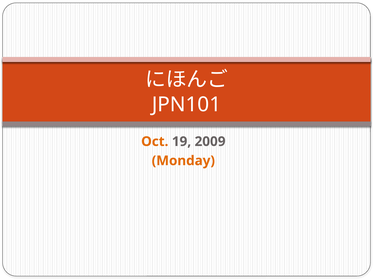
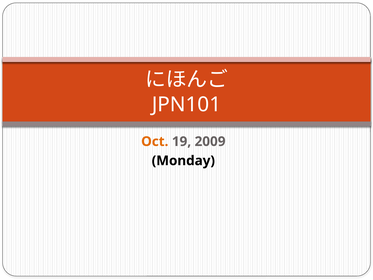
Monday colour: orange -> black
